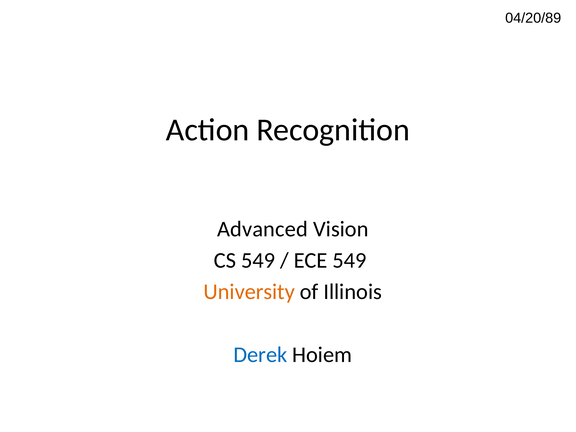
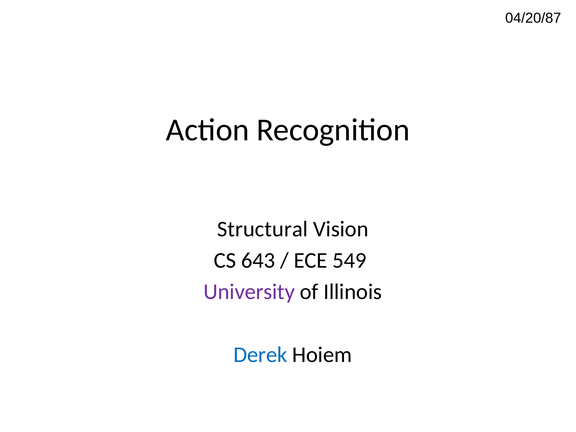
04/20/89: 04/20/89 -> 04/20/87
Advanced: Advanced -> Structural
CS 549: 549 -> 643
University colour: orange -> purple
